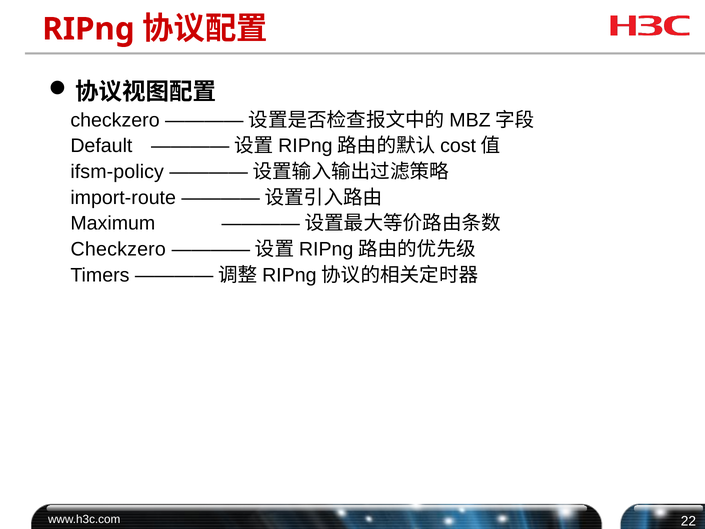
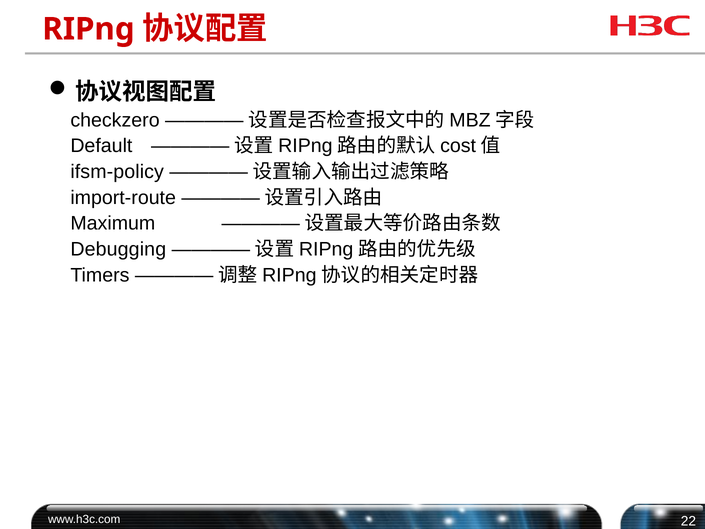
Checkzero at (118, 249): Checkzero -> Debugging
